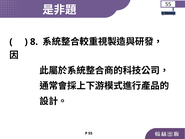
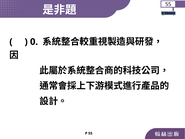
8: 8 -> 0
